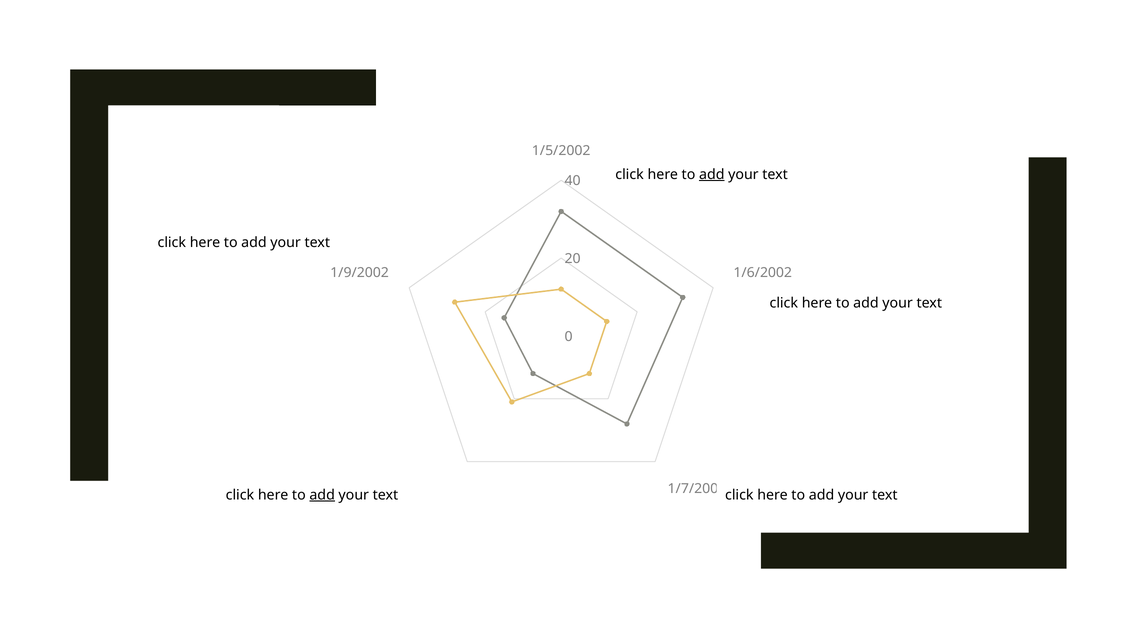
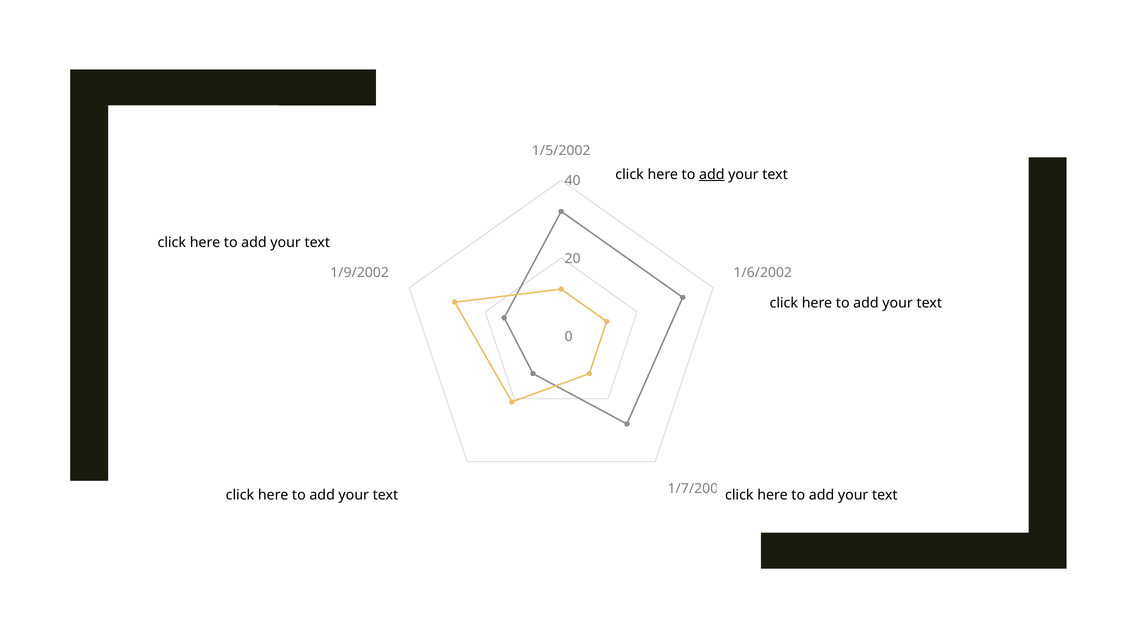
add at (322, 495) underline: present -> none
